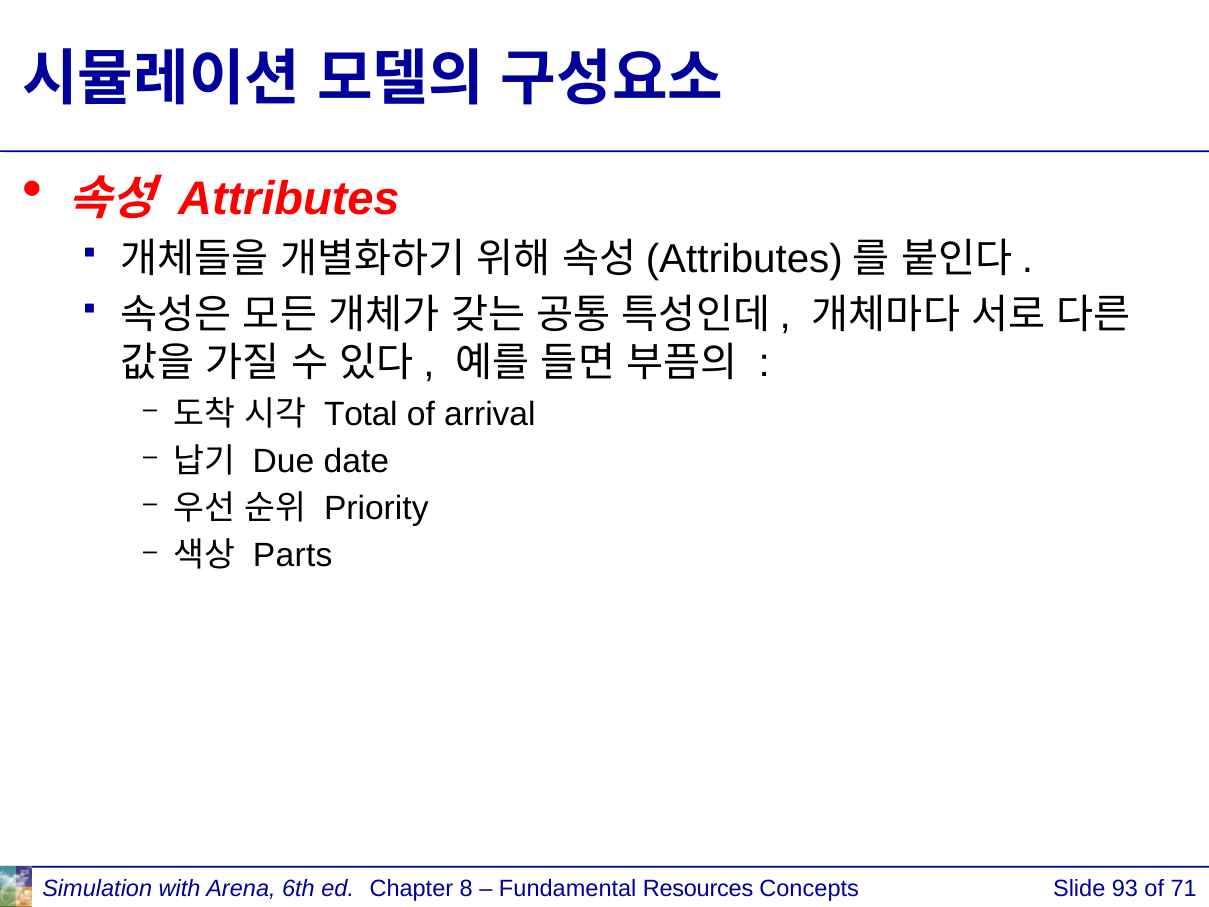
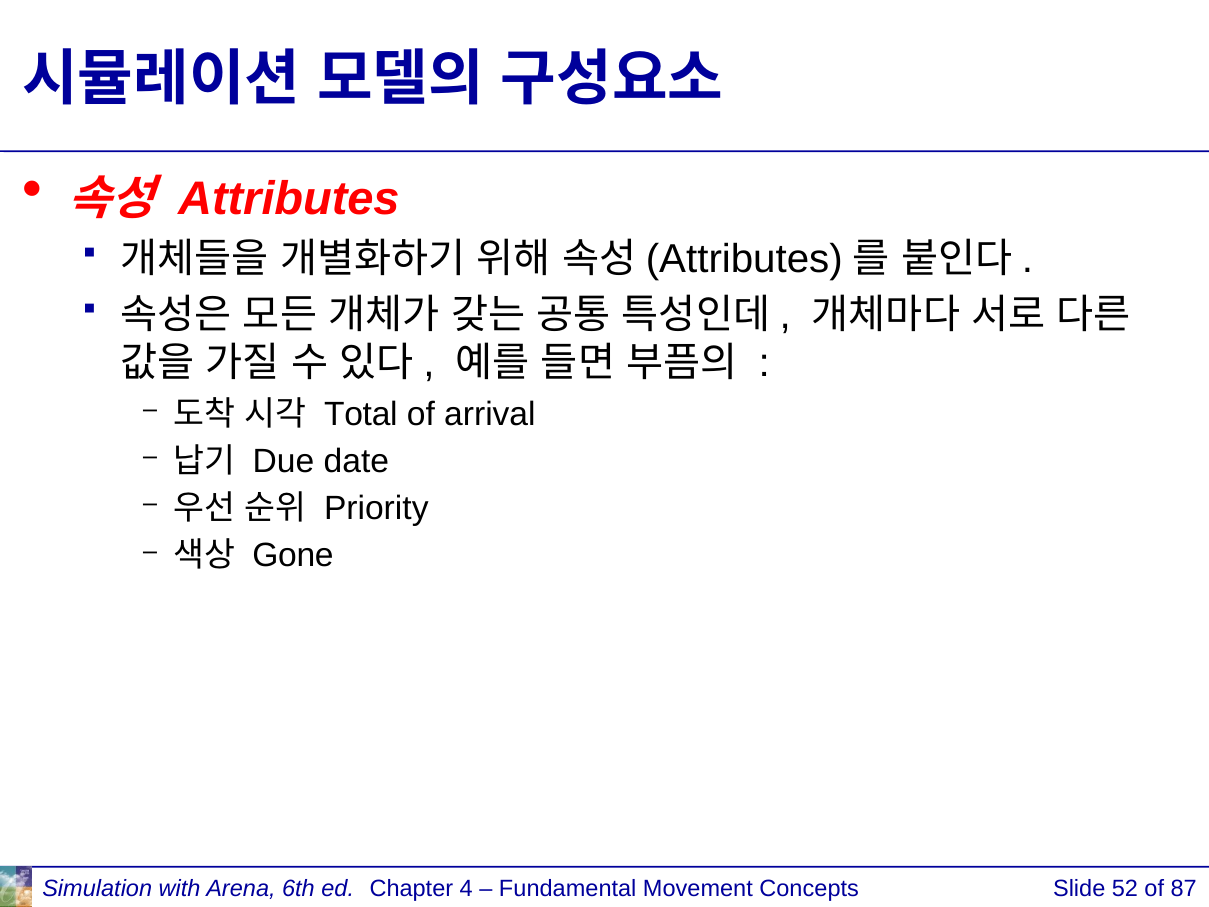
Parts: Parts -> Gone
8: 8 -> 4
Resources: Resources -> Movement
93: 93 -> 52
71: 71 -> 87
